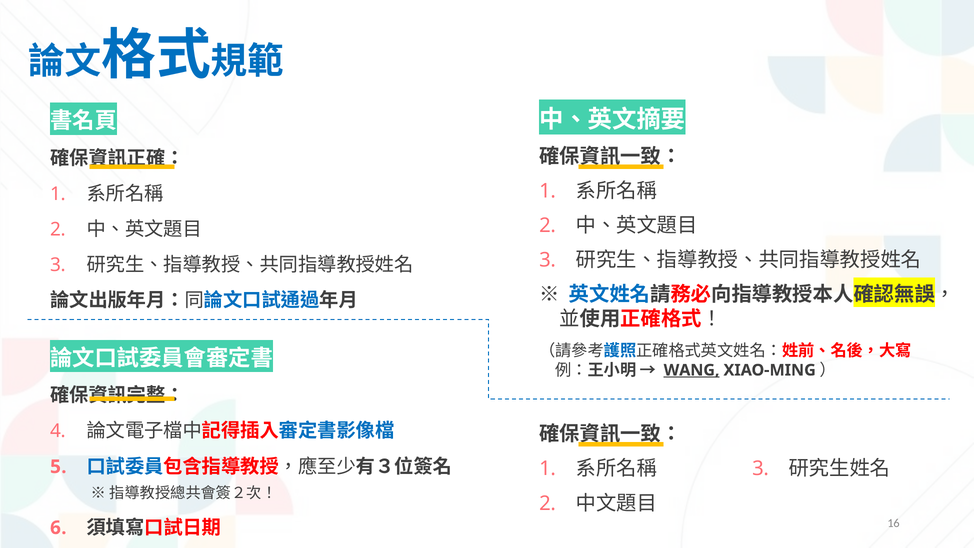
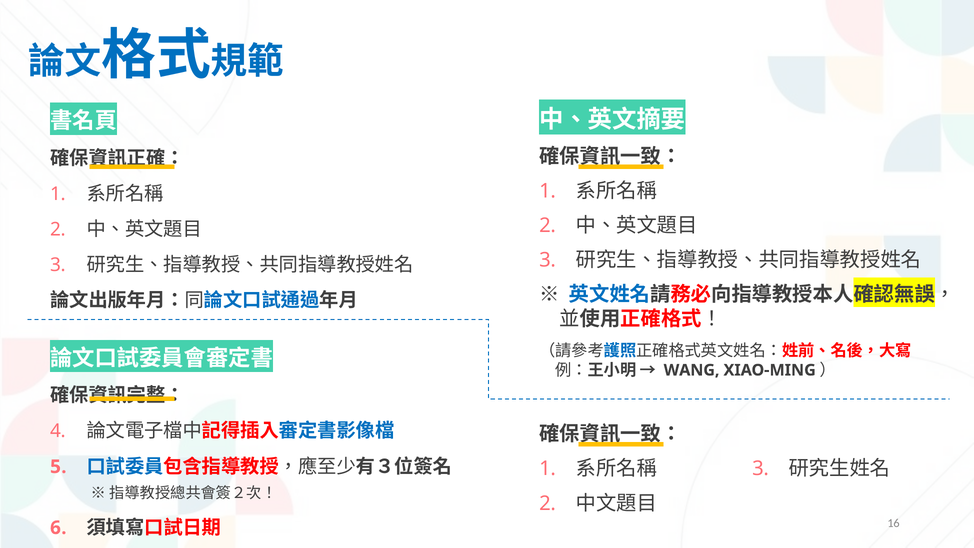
WANG underline: present -> none
